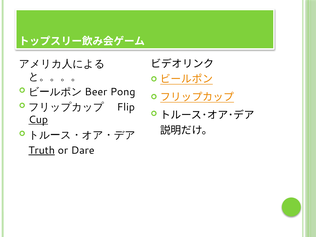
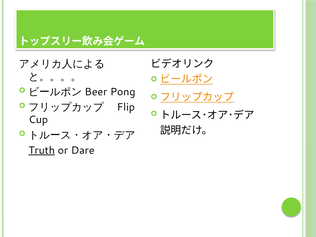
Cup underline: present -> none
